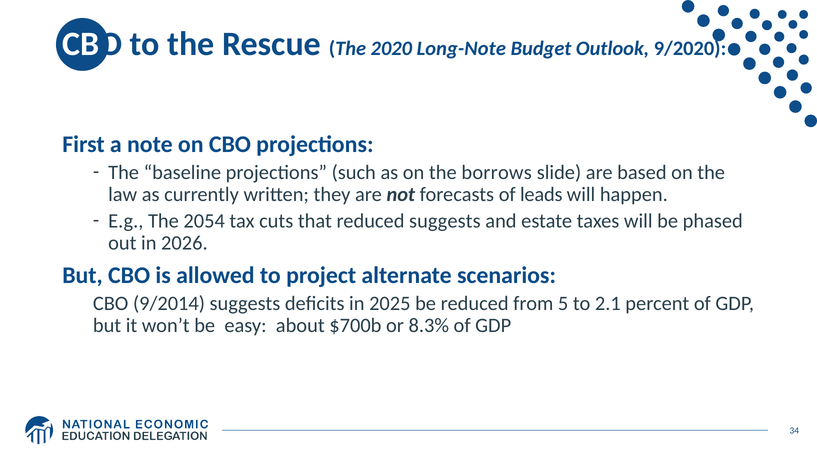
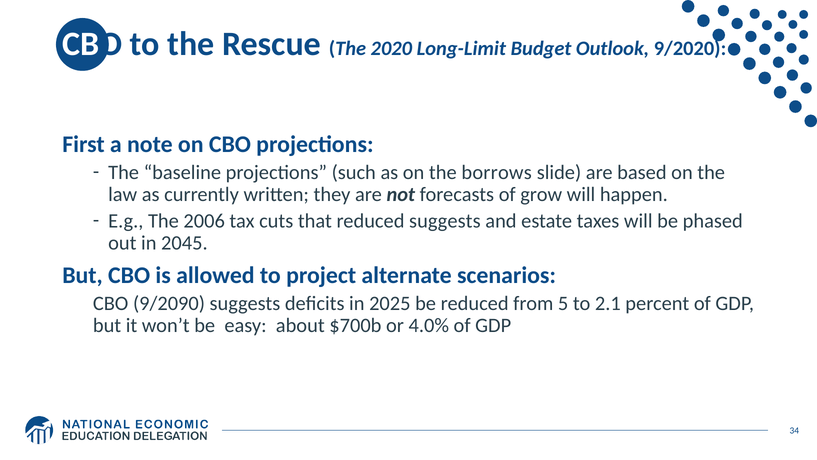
Long-Note: Long-Note -> Long-Limit
leads: leads -> grow
2054: 2054 -> 2006
2026: 2026 -> 2045
9/2014: 9/2014 -> 9/2090
8.3%: 8.3% -> 4.0%
